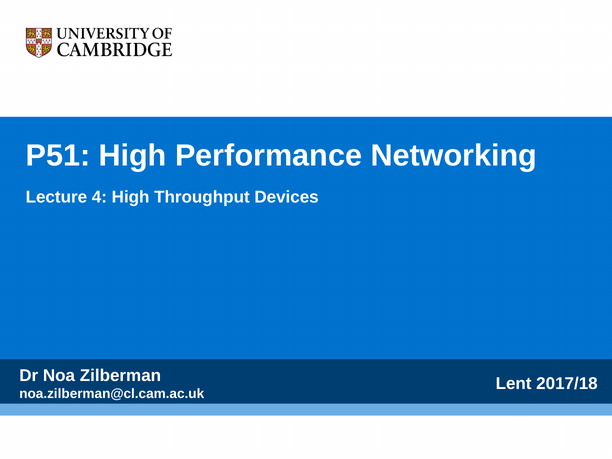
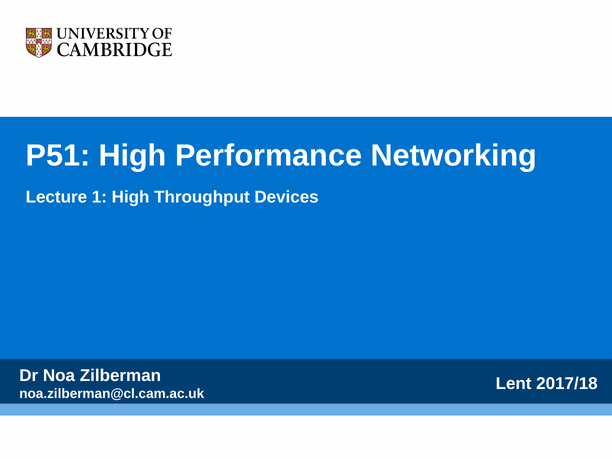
4: 4 -> 1
